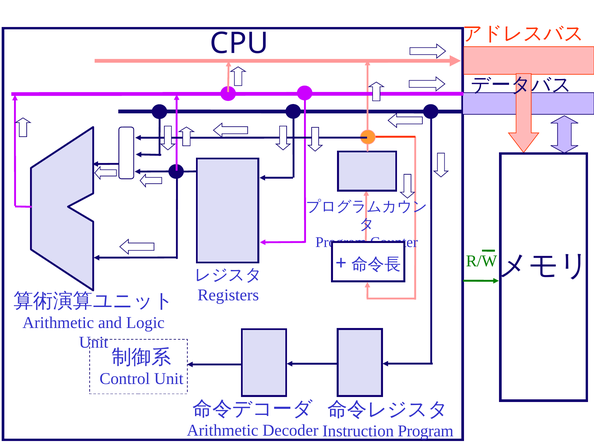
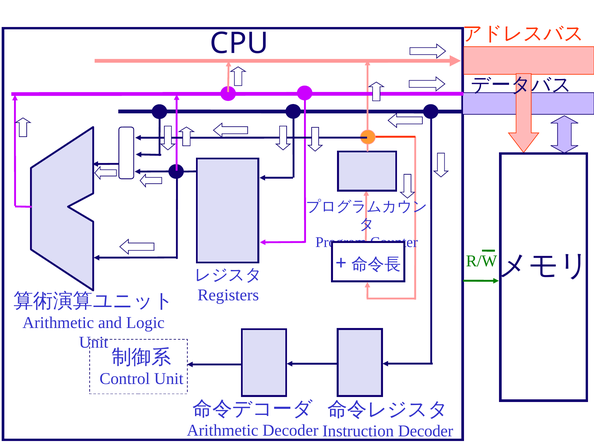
Instruction Program: Program -> Decoder
